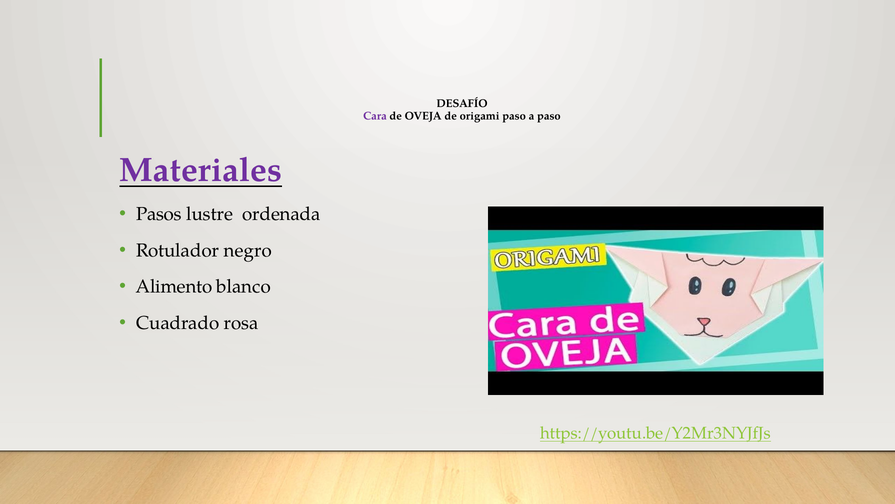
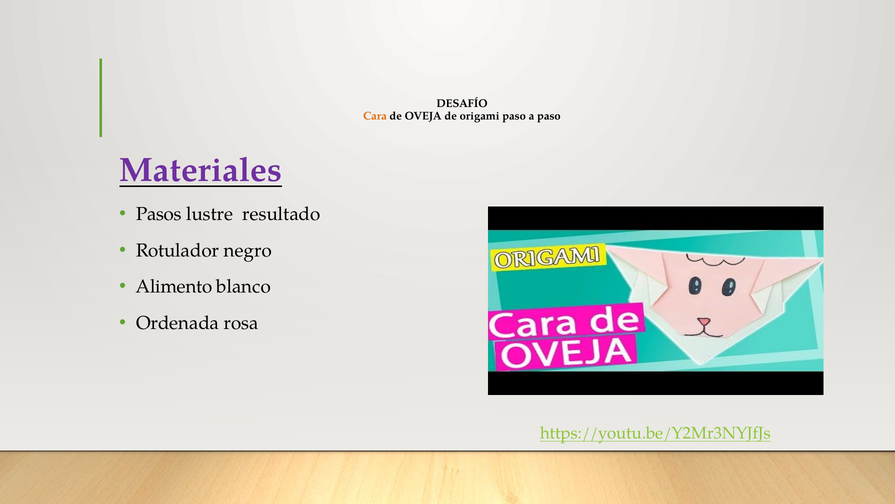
Cara colour: purple -> orange
ordenada: ordenada -> resultado
Cuadrado: Cuadrado -> Ordenada
